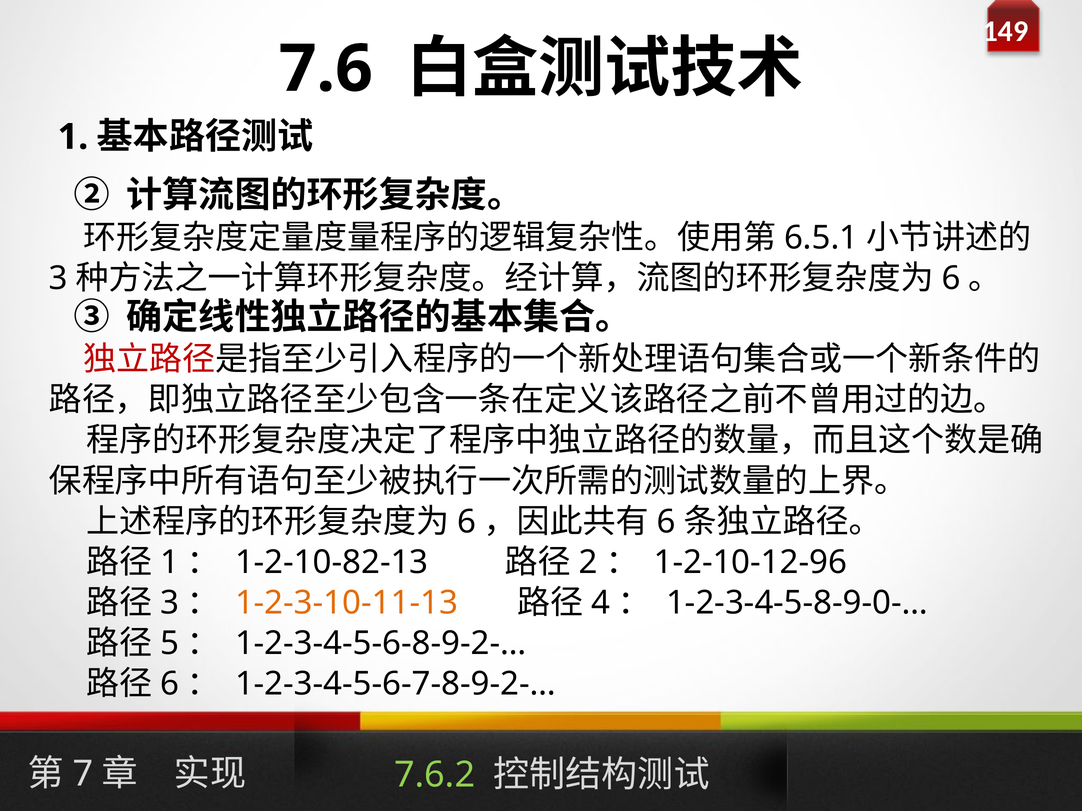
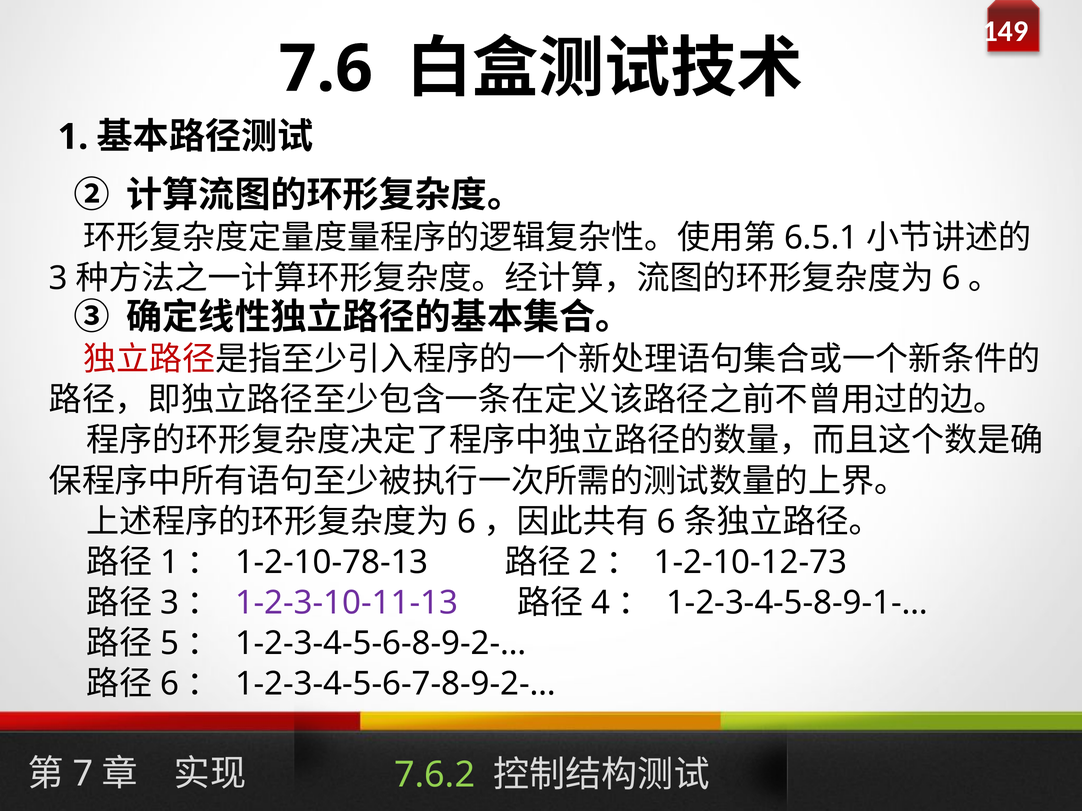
1-2-10-82-13: 1-2-10-82-13 -> 1-2-10-78-13
1-2-10-12-96: 1-2-10-12-96 -> 1-2-10-12-73
1-2-3-10-11-13 colour: orange -> purple
1-2-3-4-5-8-9-0-…: 1-2-3-4-5-8-9-0-… -> 1-2-3-4-5-8-9-1-…
